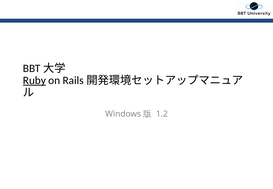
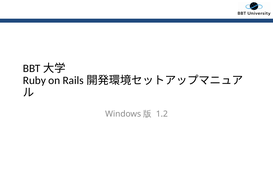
Ruby underline: present -> none
